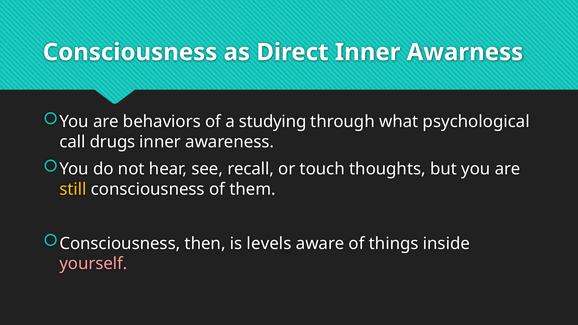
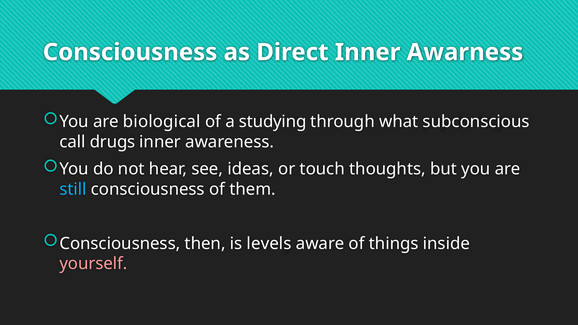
behaviors: behaviors -> biological
psychological: psychological -> subconscious
recall: recall -> ideas
still colour: yellow -> light blue
